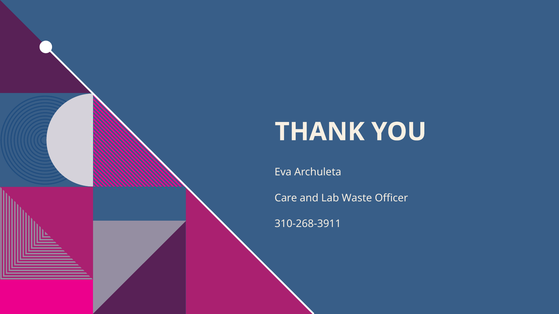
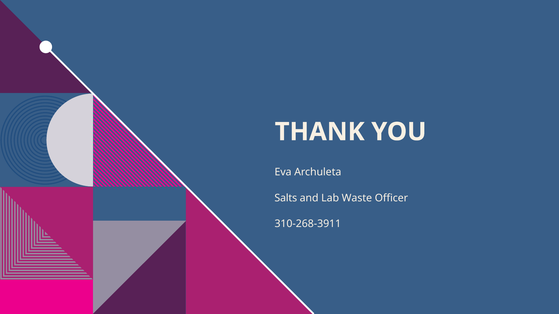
Care: Care -> Salts
